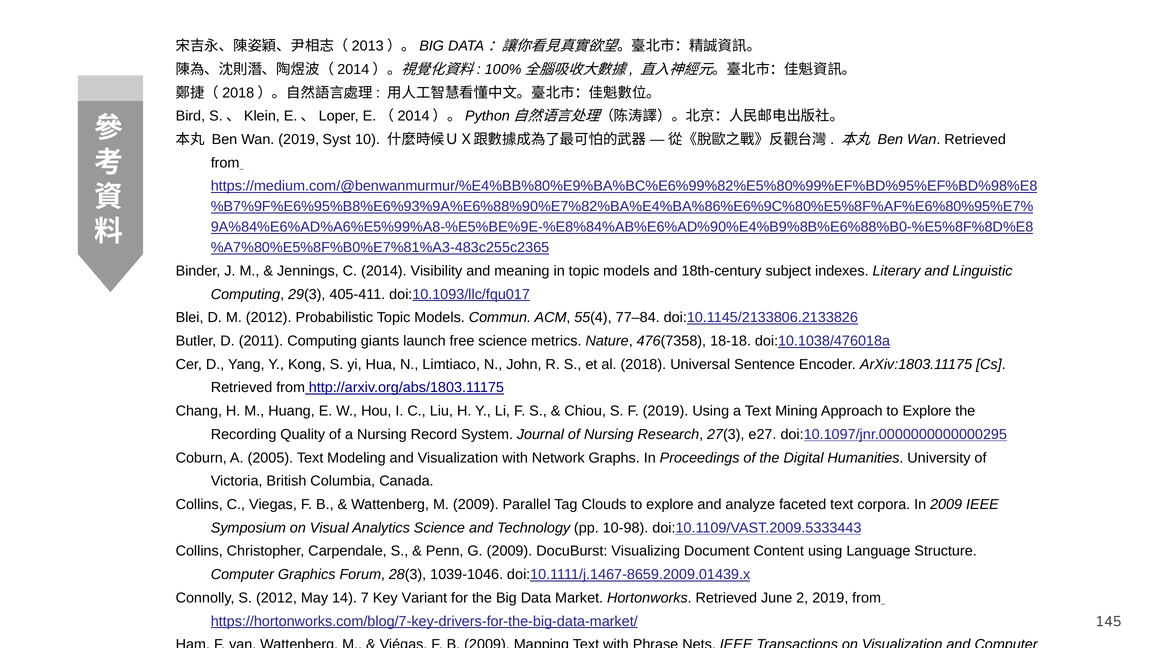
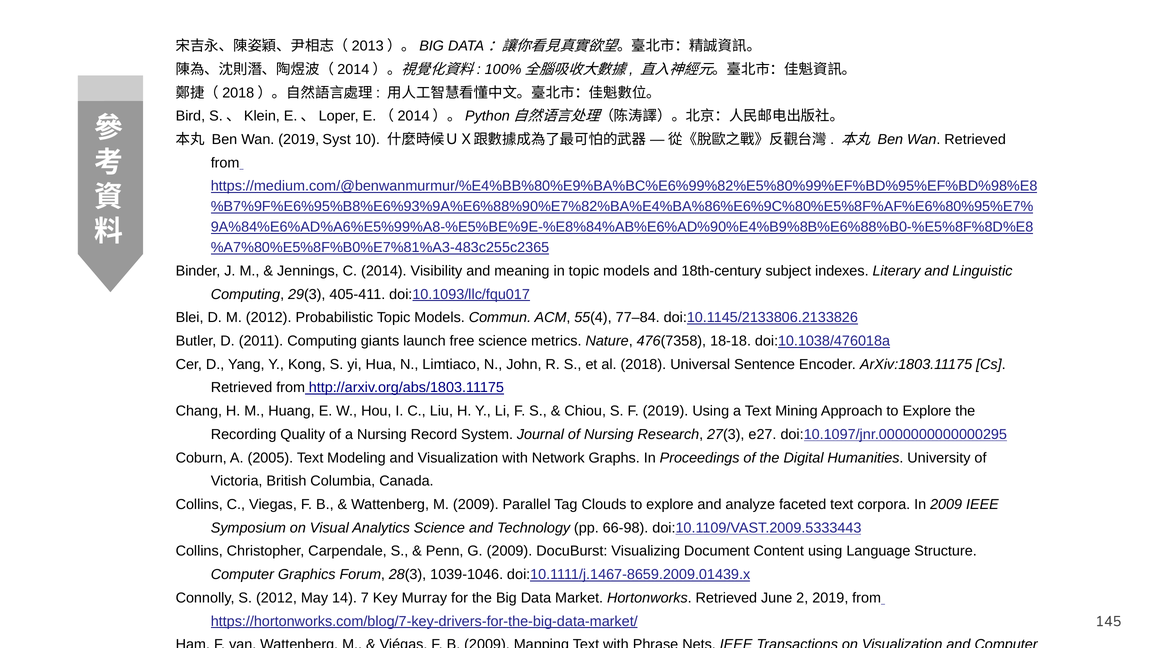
10-98: 10-98 -> 66-98
Variant: Variant -> Murray
